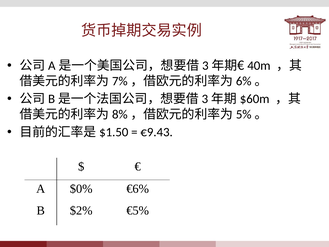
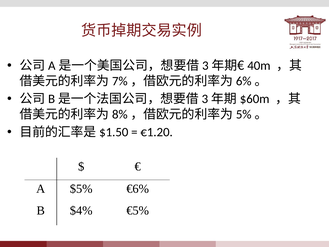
€9.43: €9.43 -> €1.20
$0%: $0% -> $5%
$2%: $2% -> $4%
